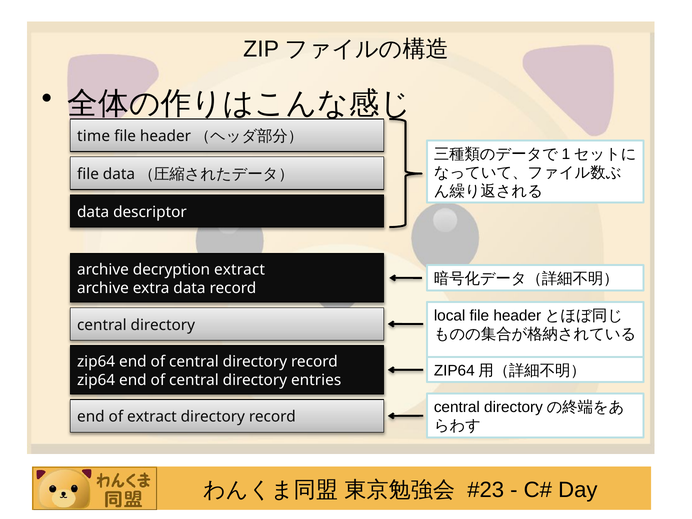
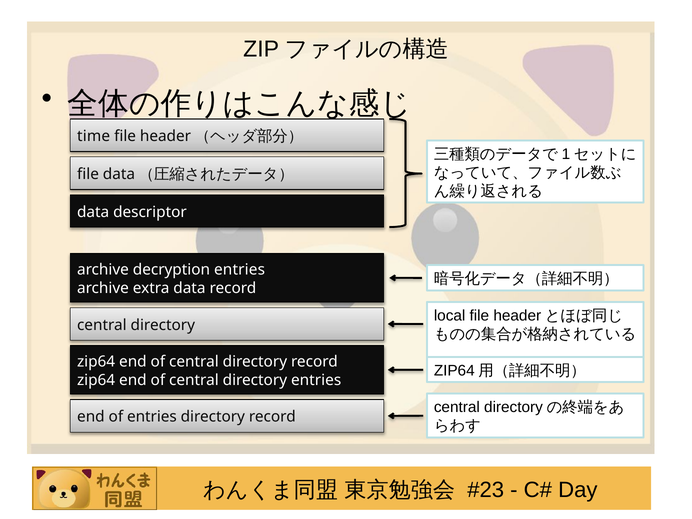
decryption extract: extract -> entries
of extract: extract -> entries
